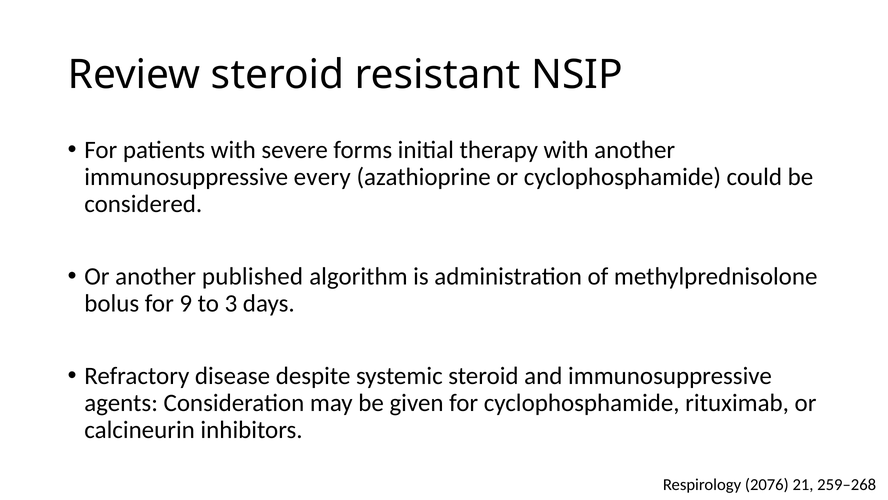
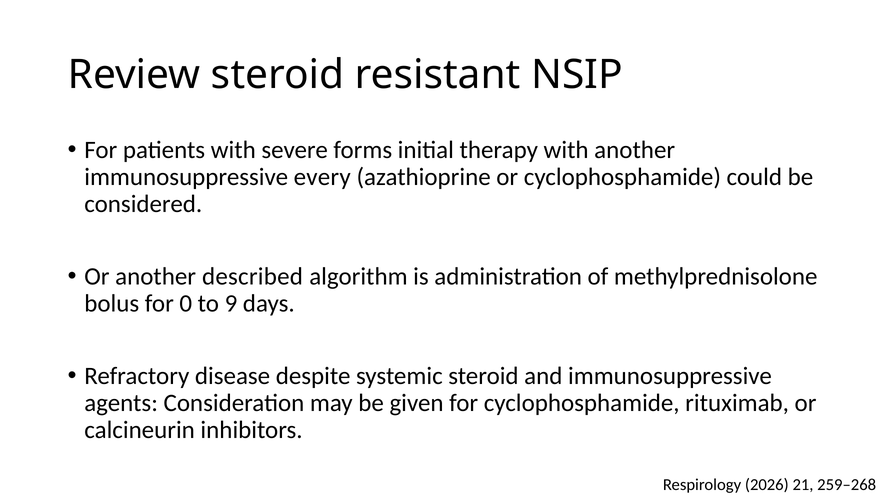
published: published -> described
9: 9 -> 0
3: 3 -> 9
2076: 2076 -> 2026
